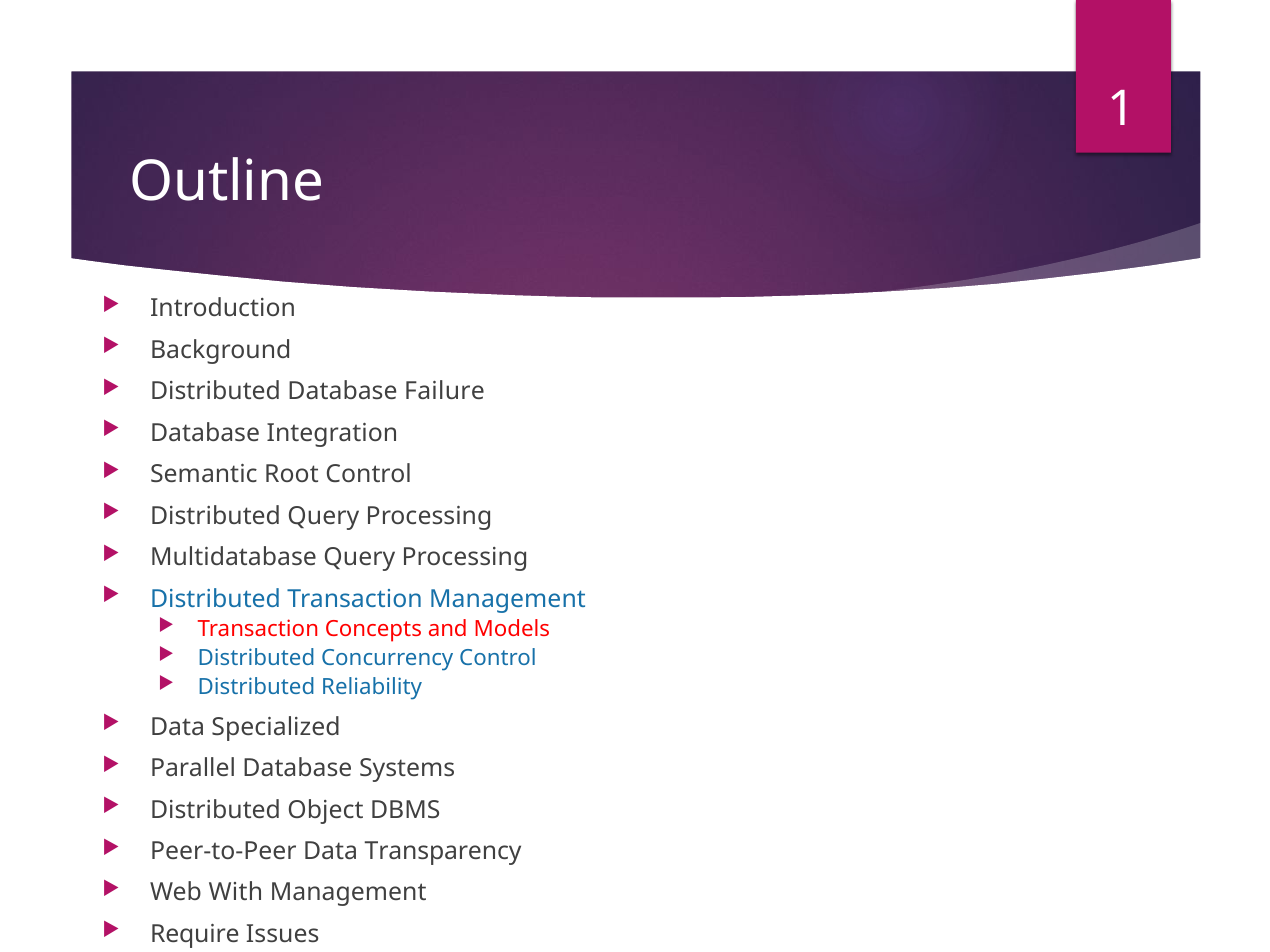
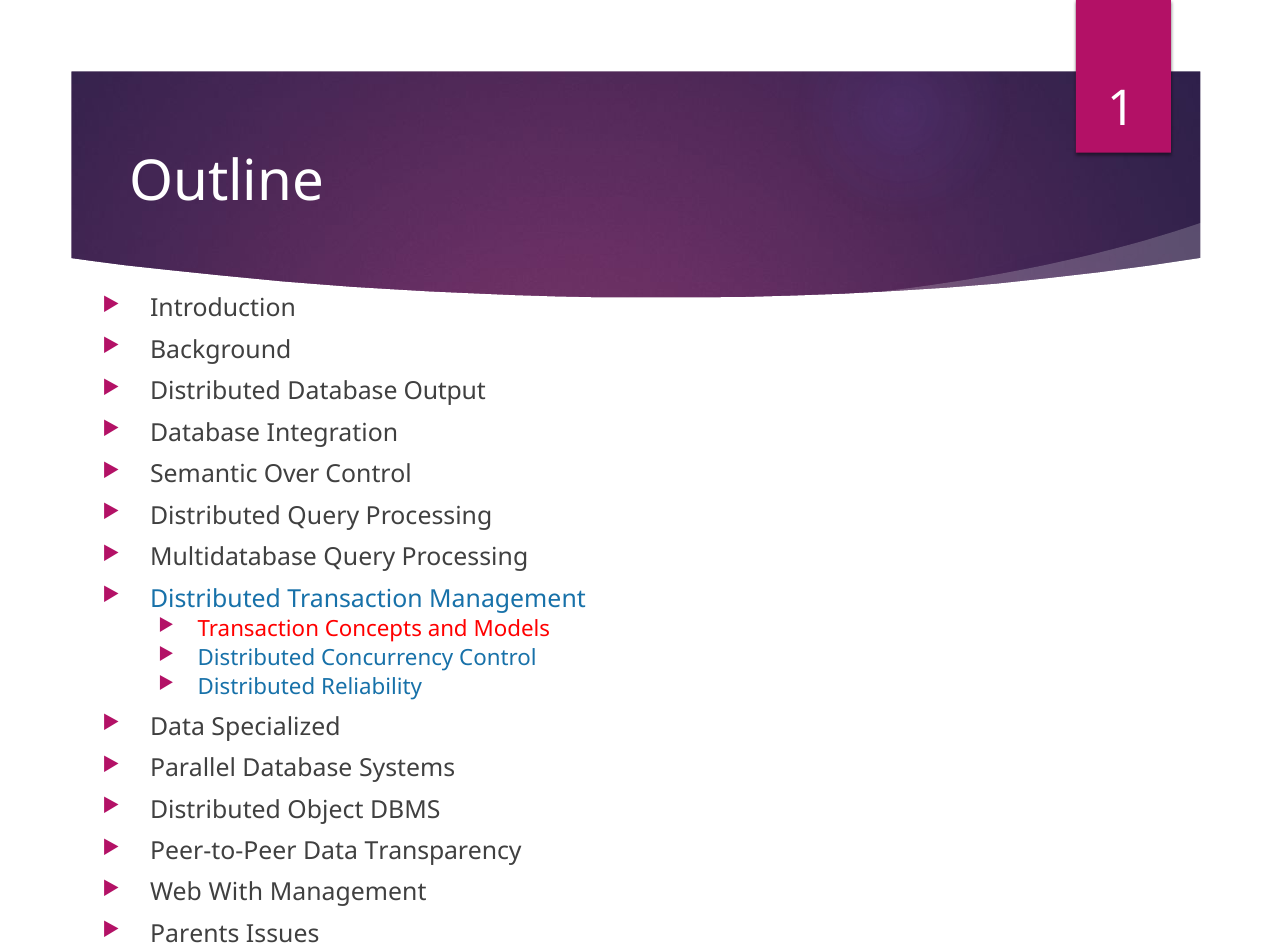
Failure: Failure -> Output
Root: Root -> Over
Require: Require -> Parents
